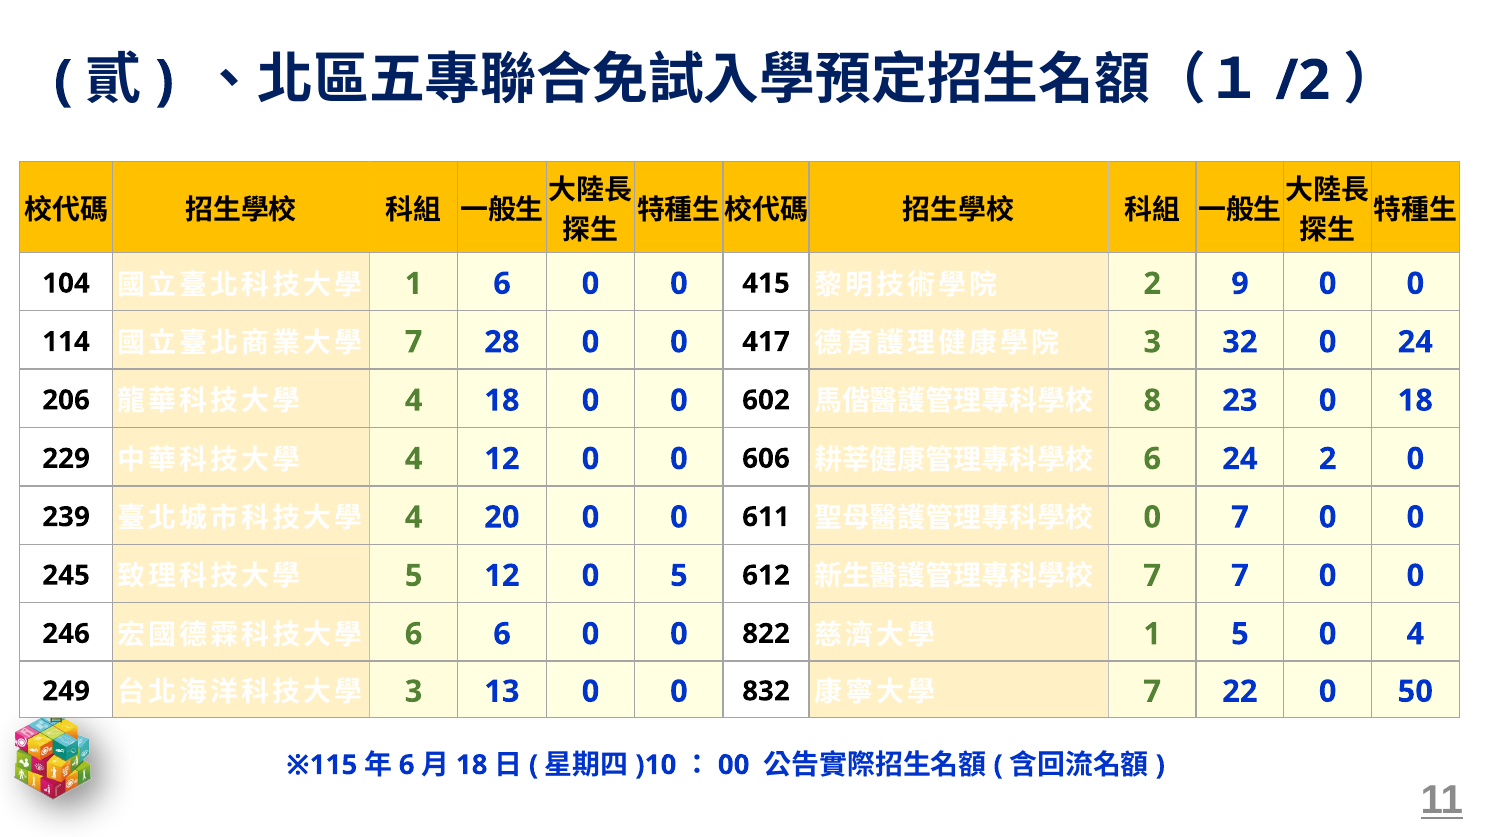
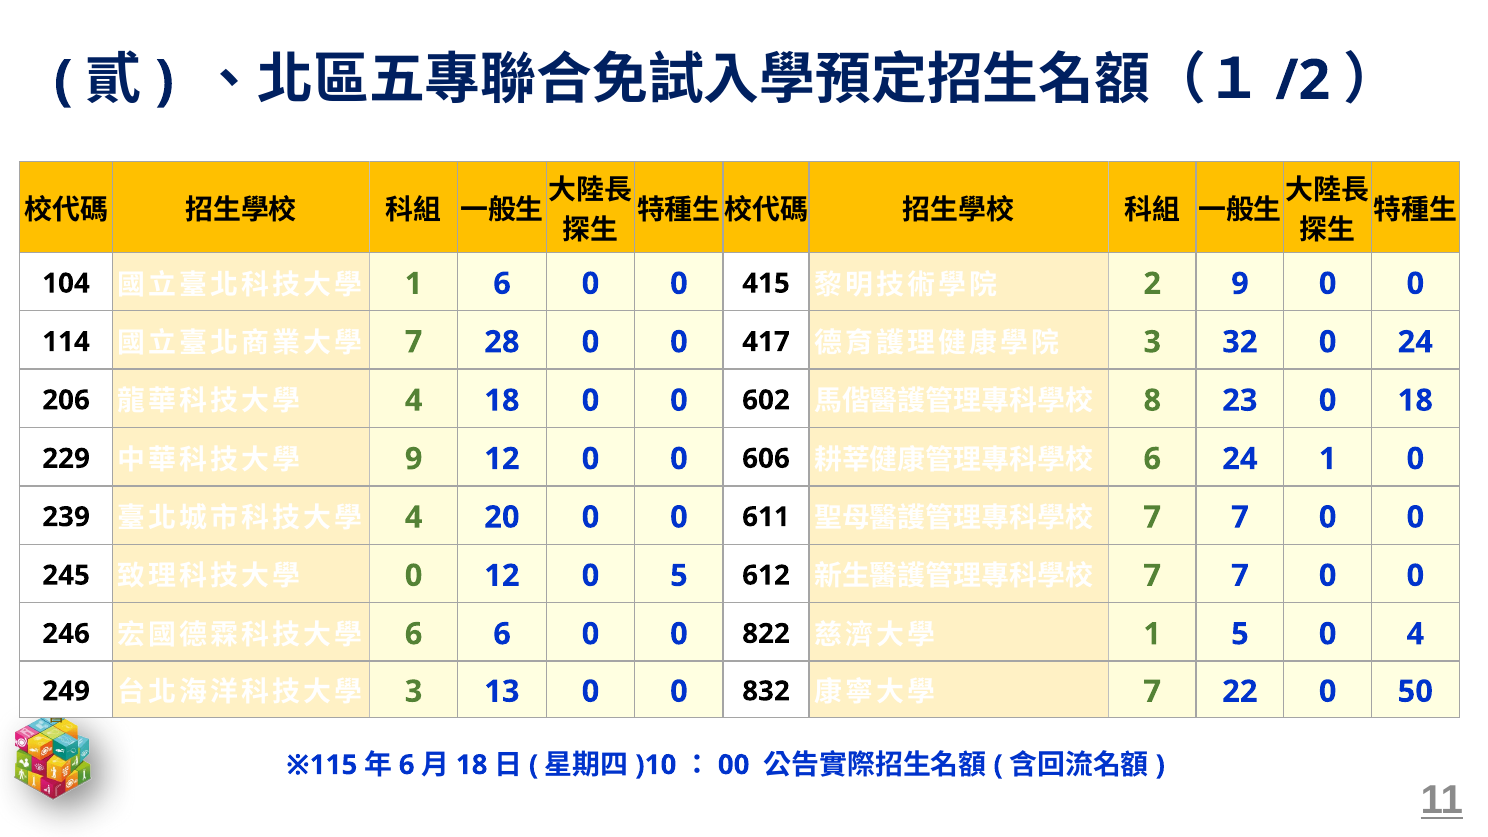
4 at (414, 459): 4 -> 9
24 2: 2 -> 1
0 at (1152, 517): 0 -> 7
5 at (414, 576): 5 -> 0
